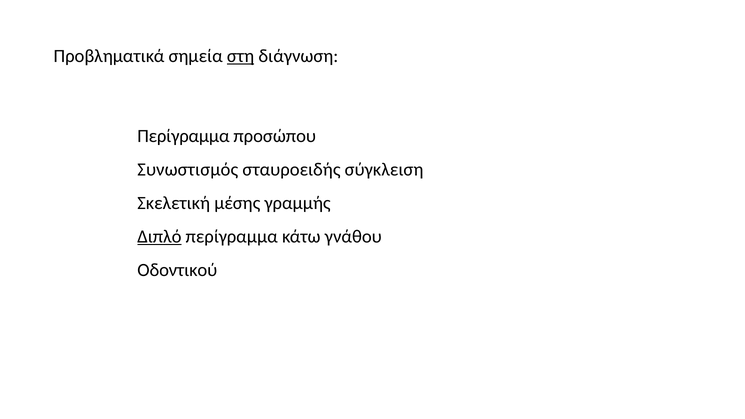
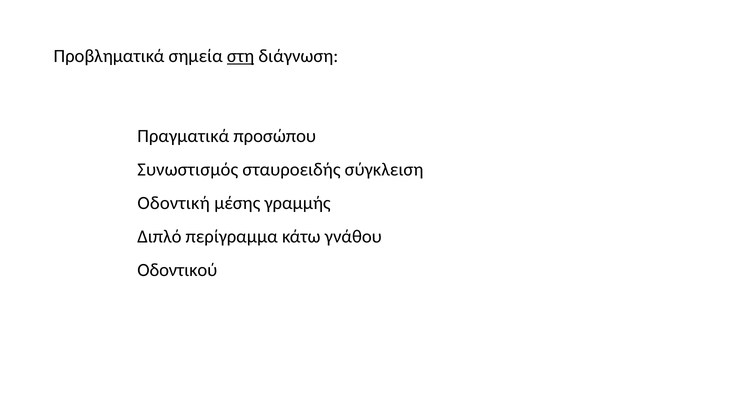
Περίγραμμα at (183, 136): Περίγραμμα -> Πραγματικά
Σκελετική: Σκελετική -> Οδοντική
Διπλό underline: present -> none
